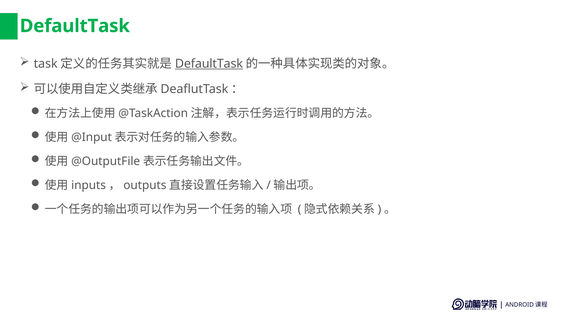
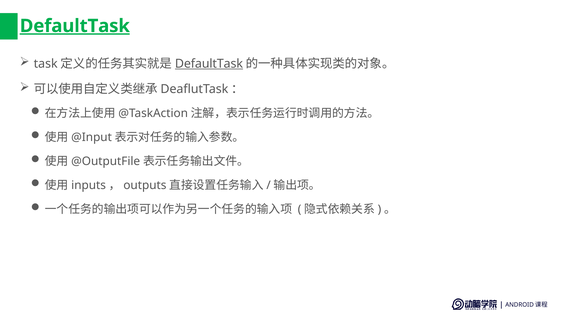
DefaultTask at (75, 26) underline: none -> present
